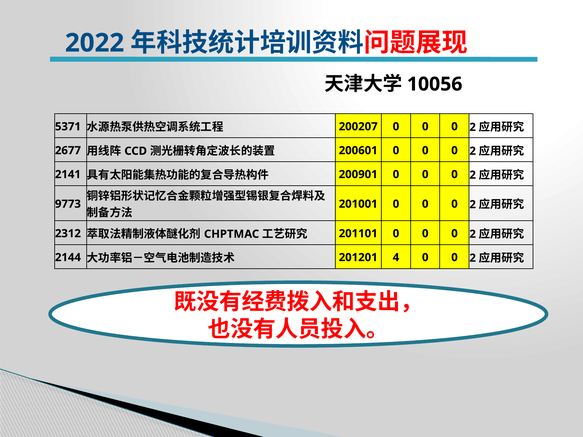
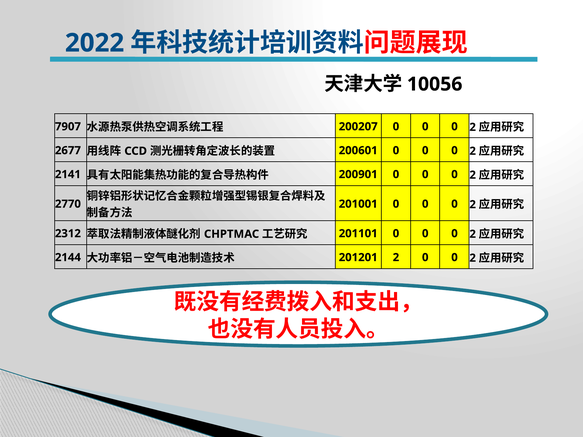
5371: 5371 -> 7907
9773: 9773 -> 2770
201201 4: 4 -> 2
